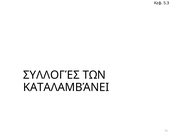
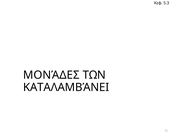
ΣΥΛΛΟΓΈΣ: ΣΥΛΛΟΓΈΣ -> ΜΟΝΆΔΕΣ
